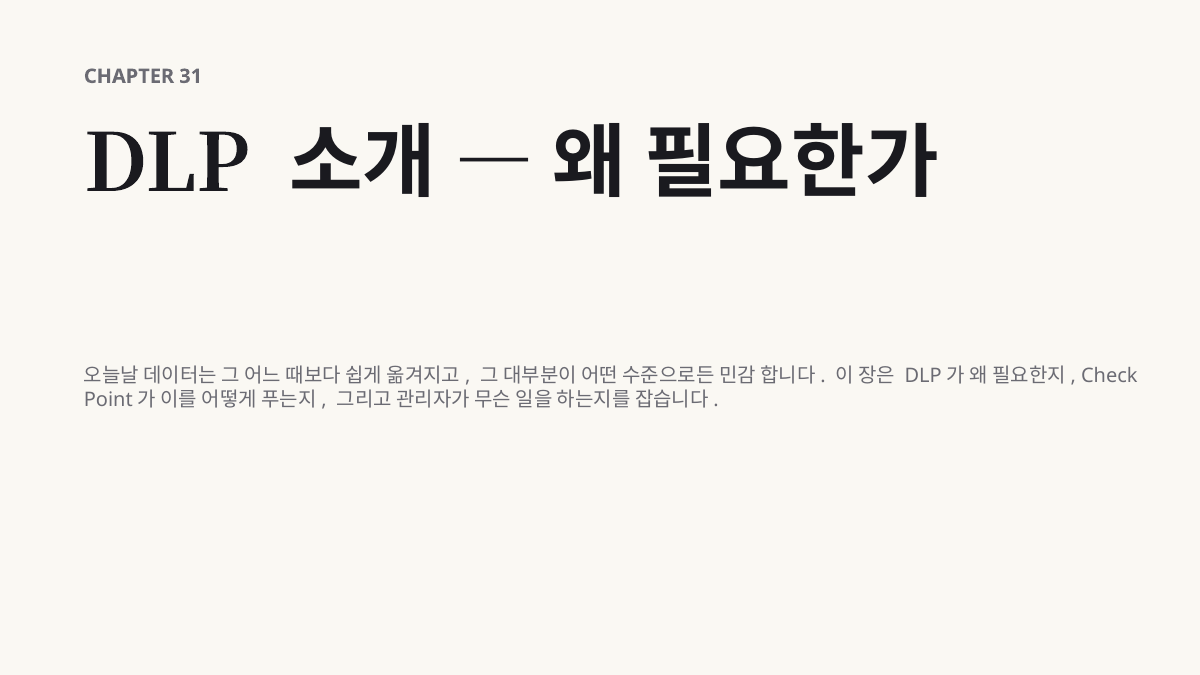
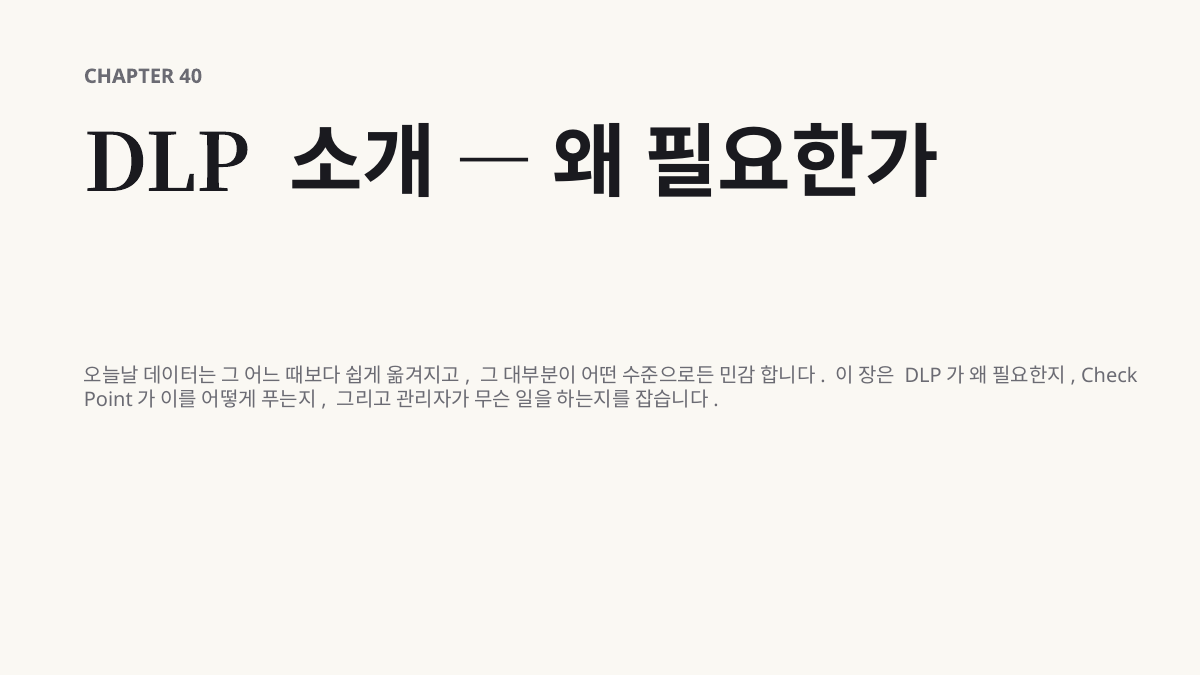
31: 31 -> 40
